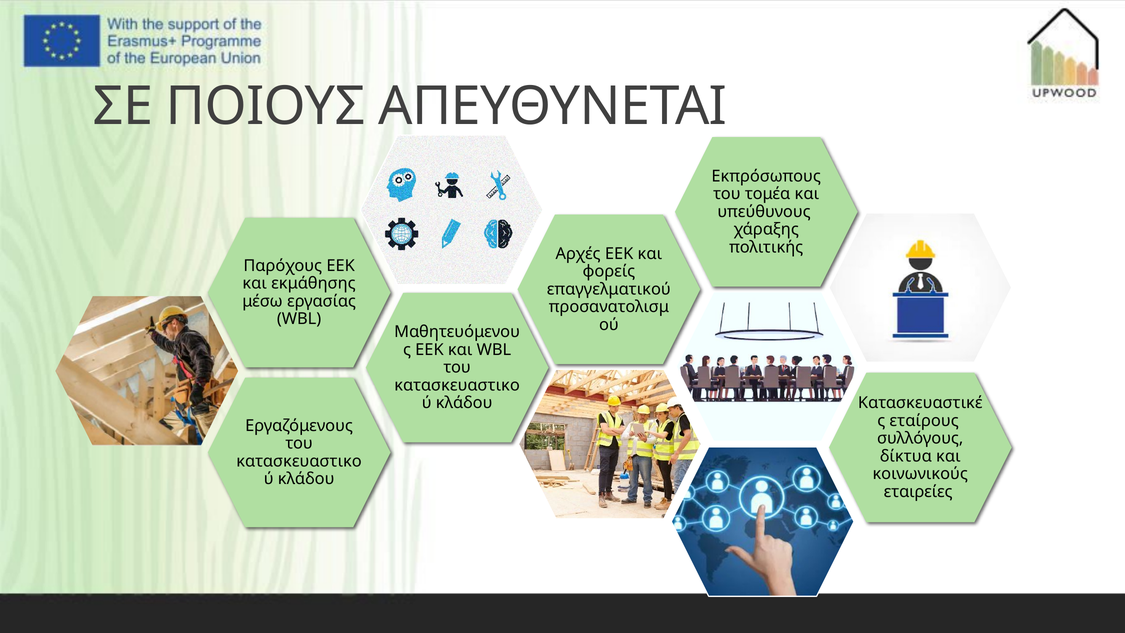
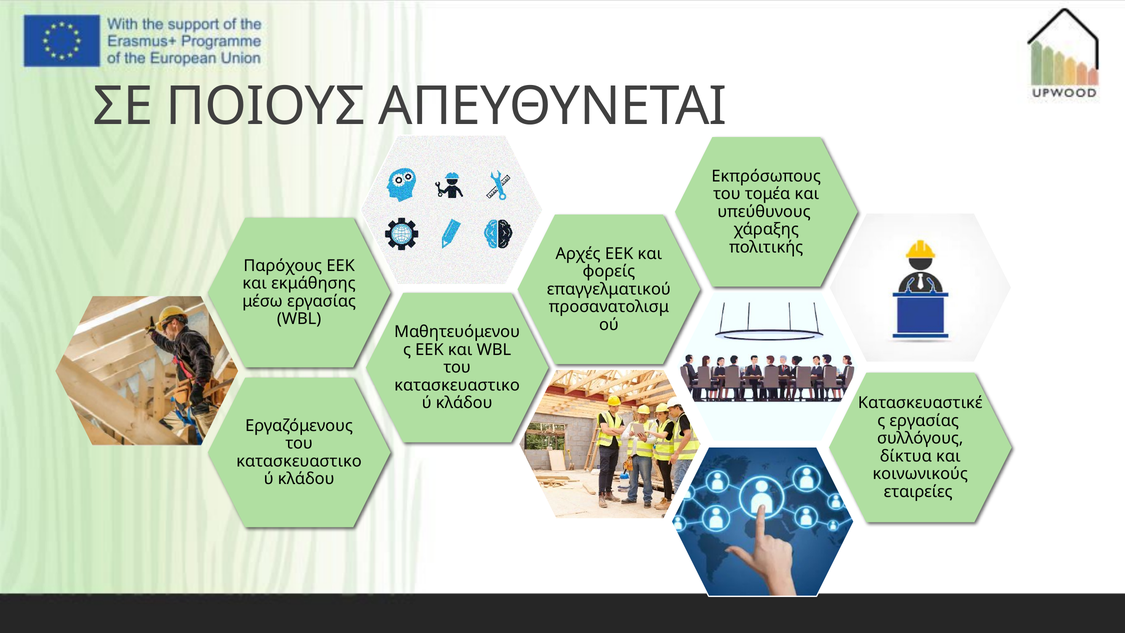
εταίρους at (924, 421): εταίρους -> εργασίας
